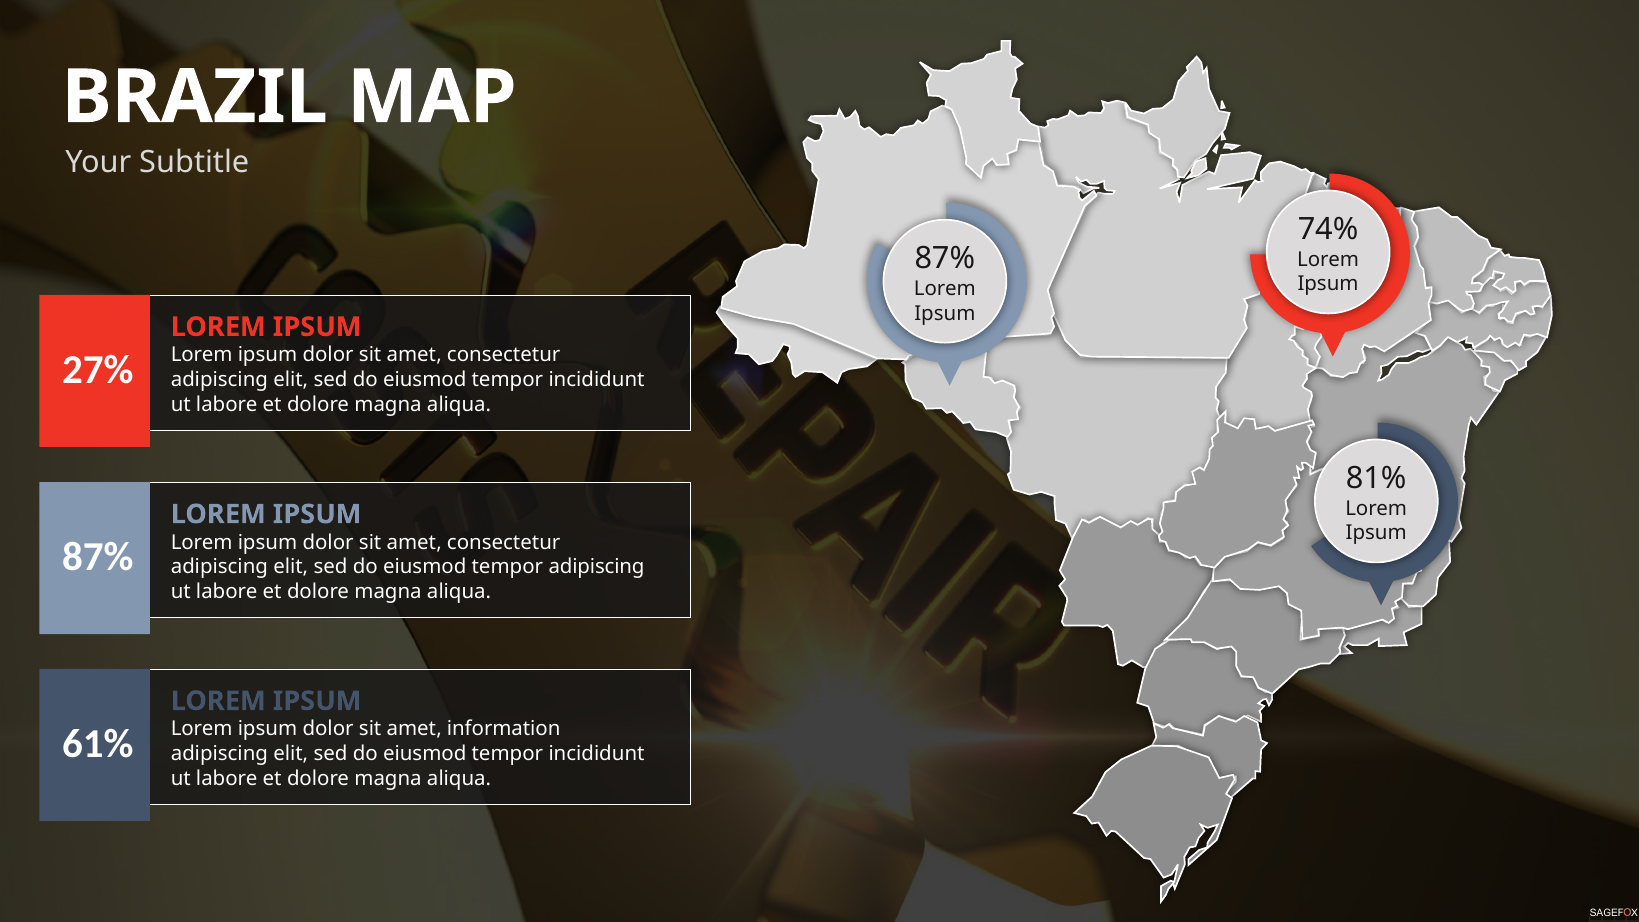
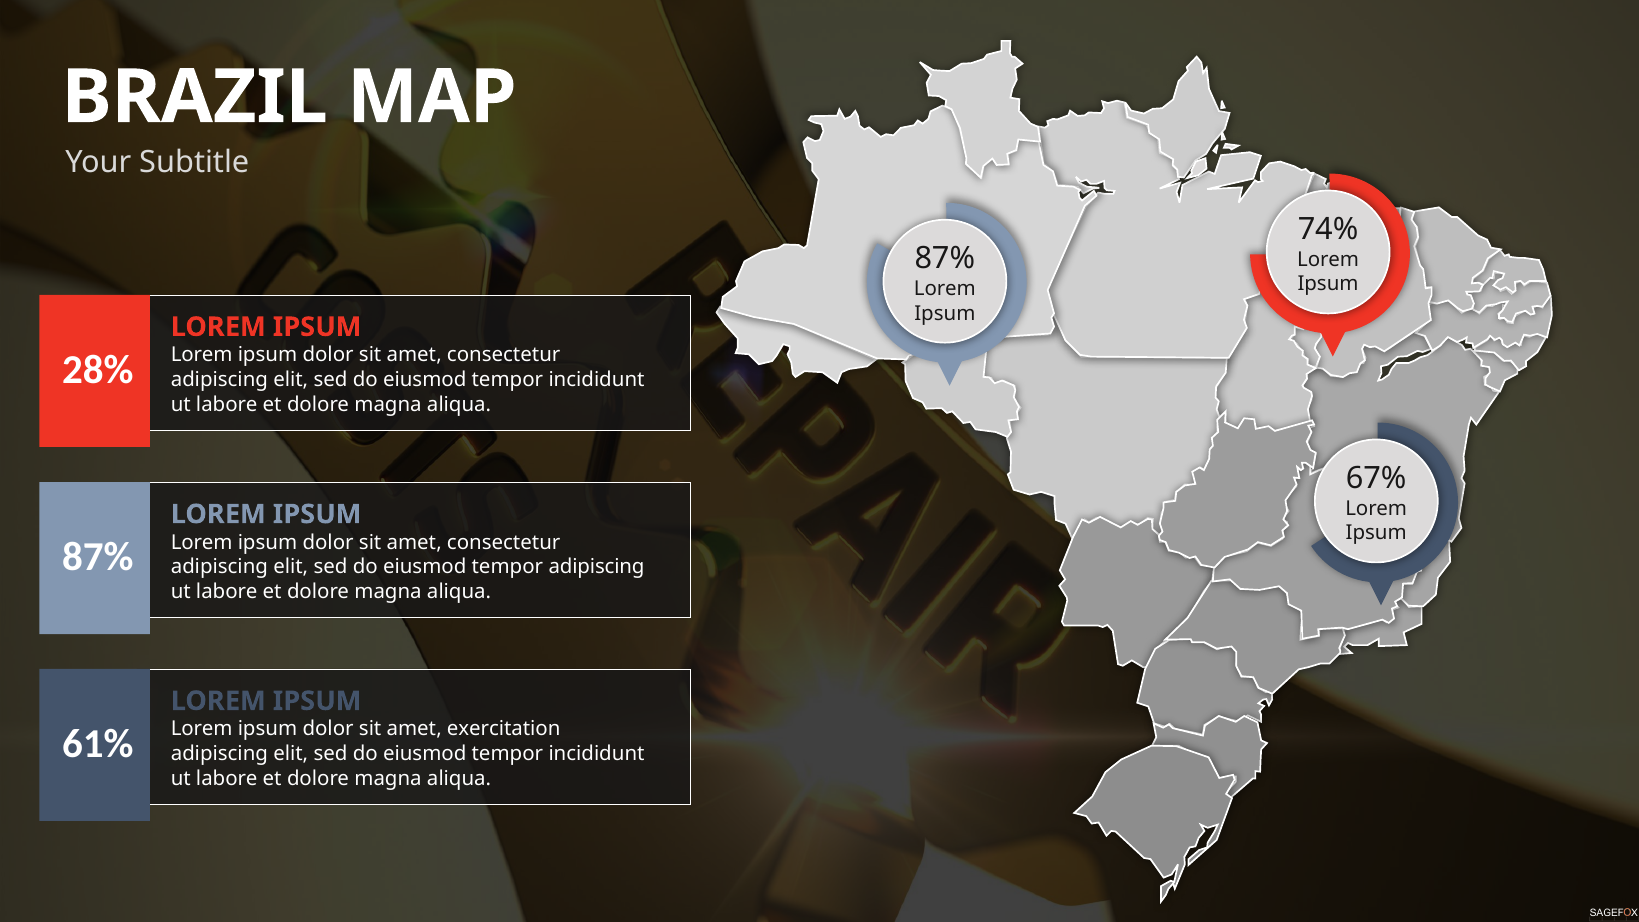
27%: 27% -> 28%
81%: 81% -> 67%
information: information -> exercitation
